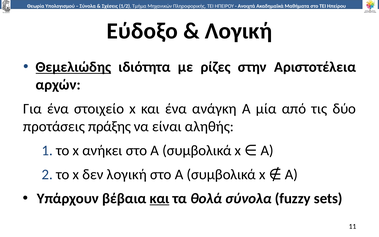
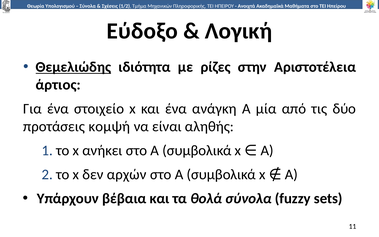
αρχών: αρχών -> άρτιος
πράξης: πράξης -> κομψή
δεν λογική: λογική -> αρχών
και at (160, 198) underline: present -> none
